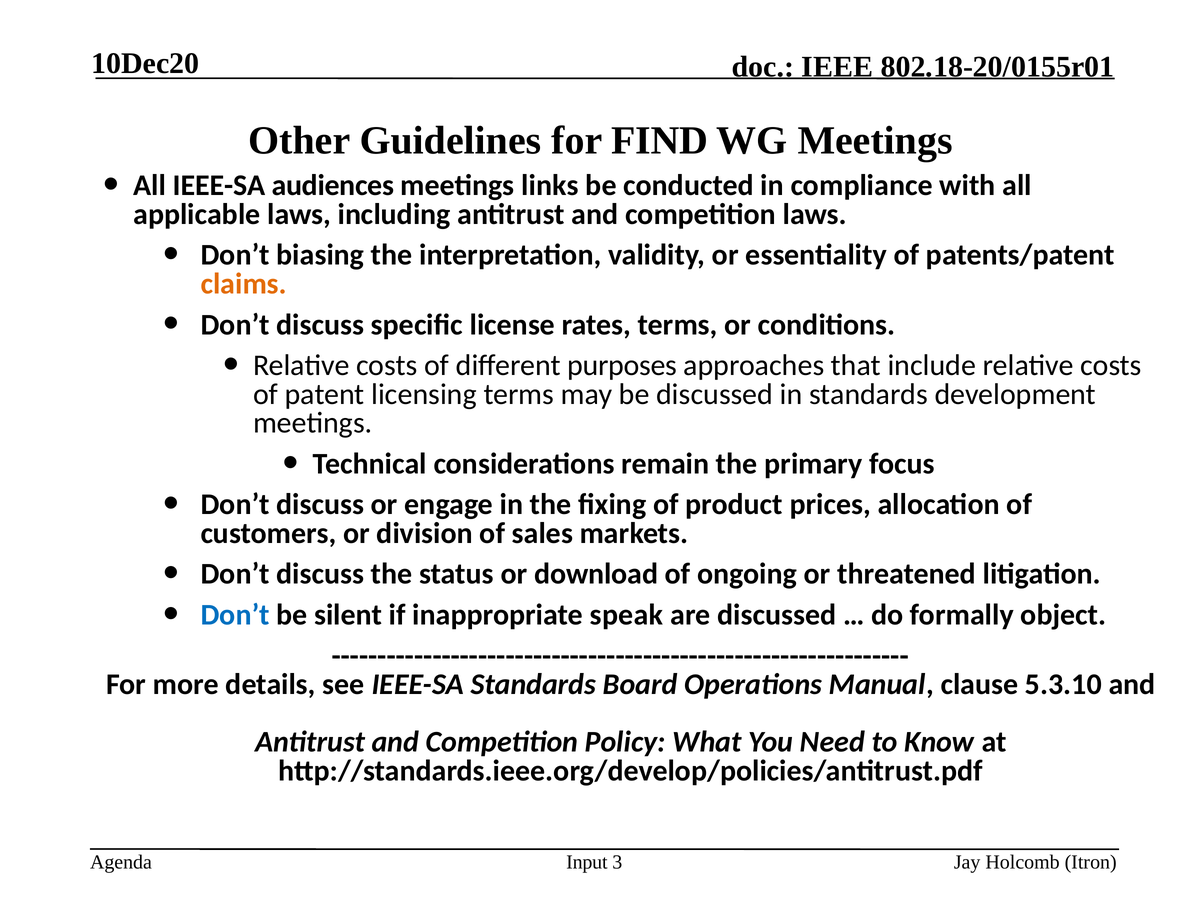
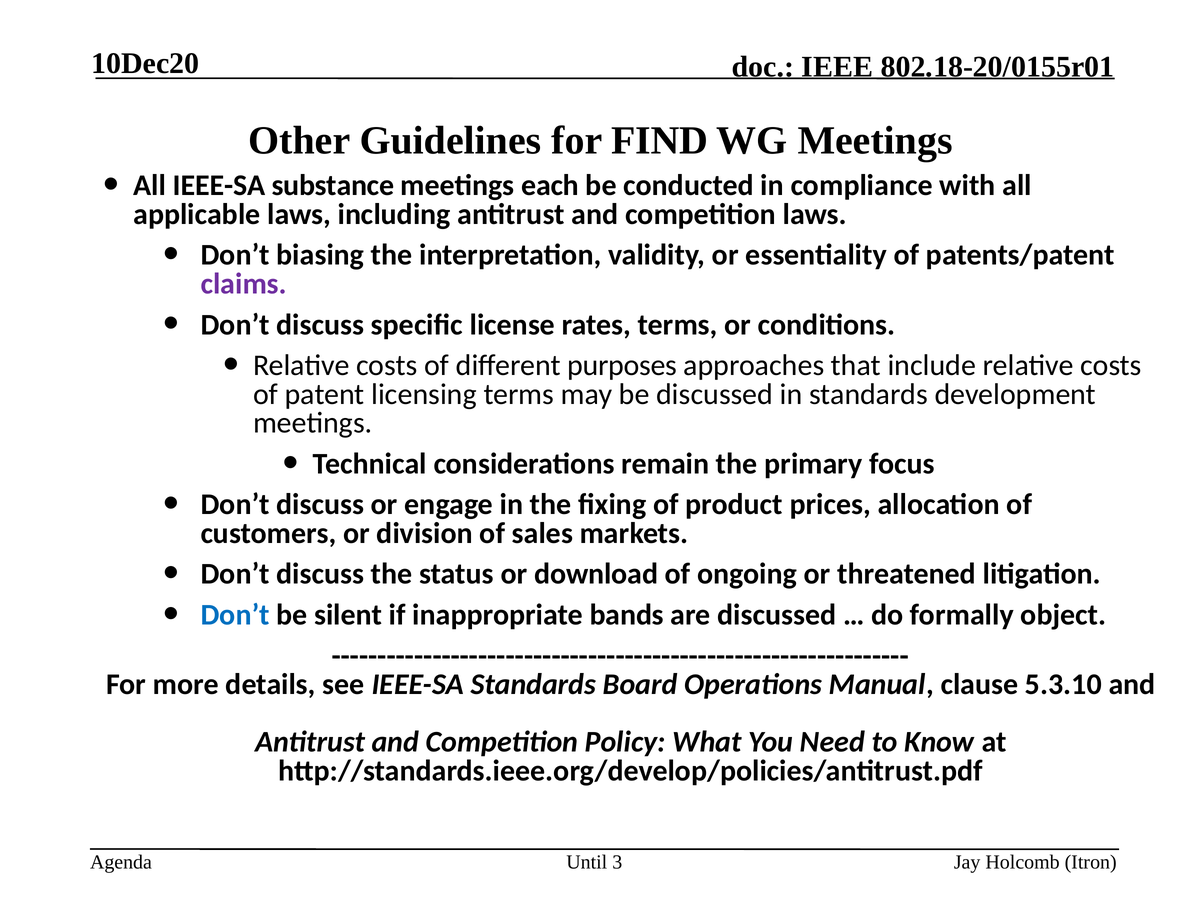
audiences: audiences -> substance
links: links -> each
claims colour: orange -> purple
speak: speak -> bands
Input: Input -> Until
